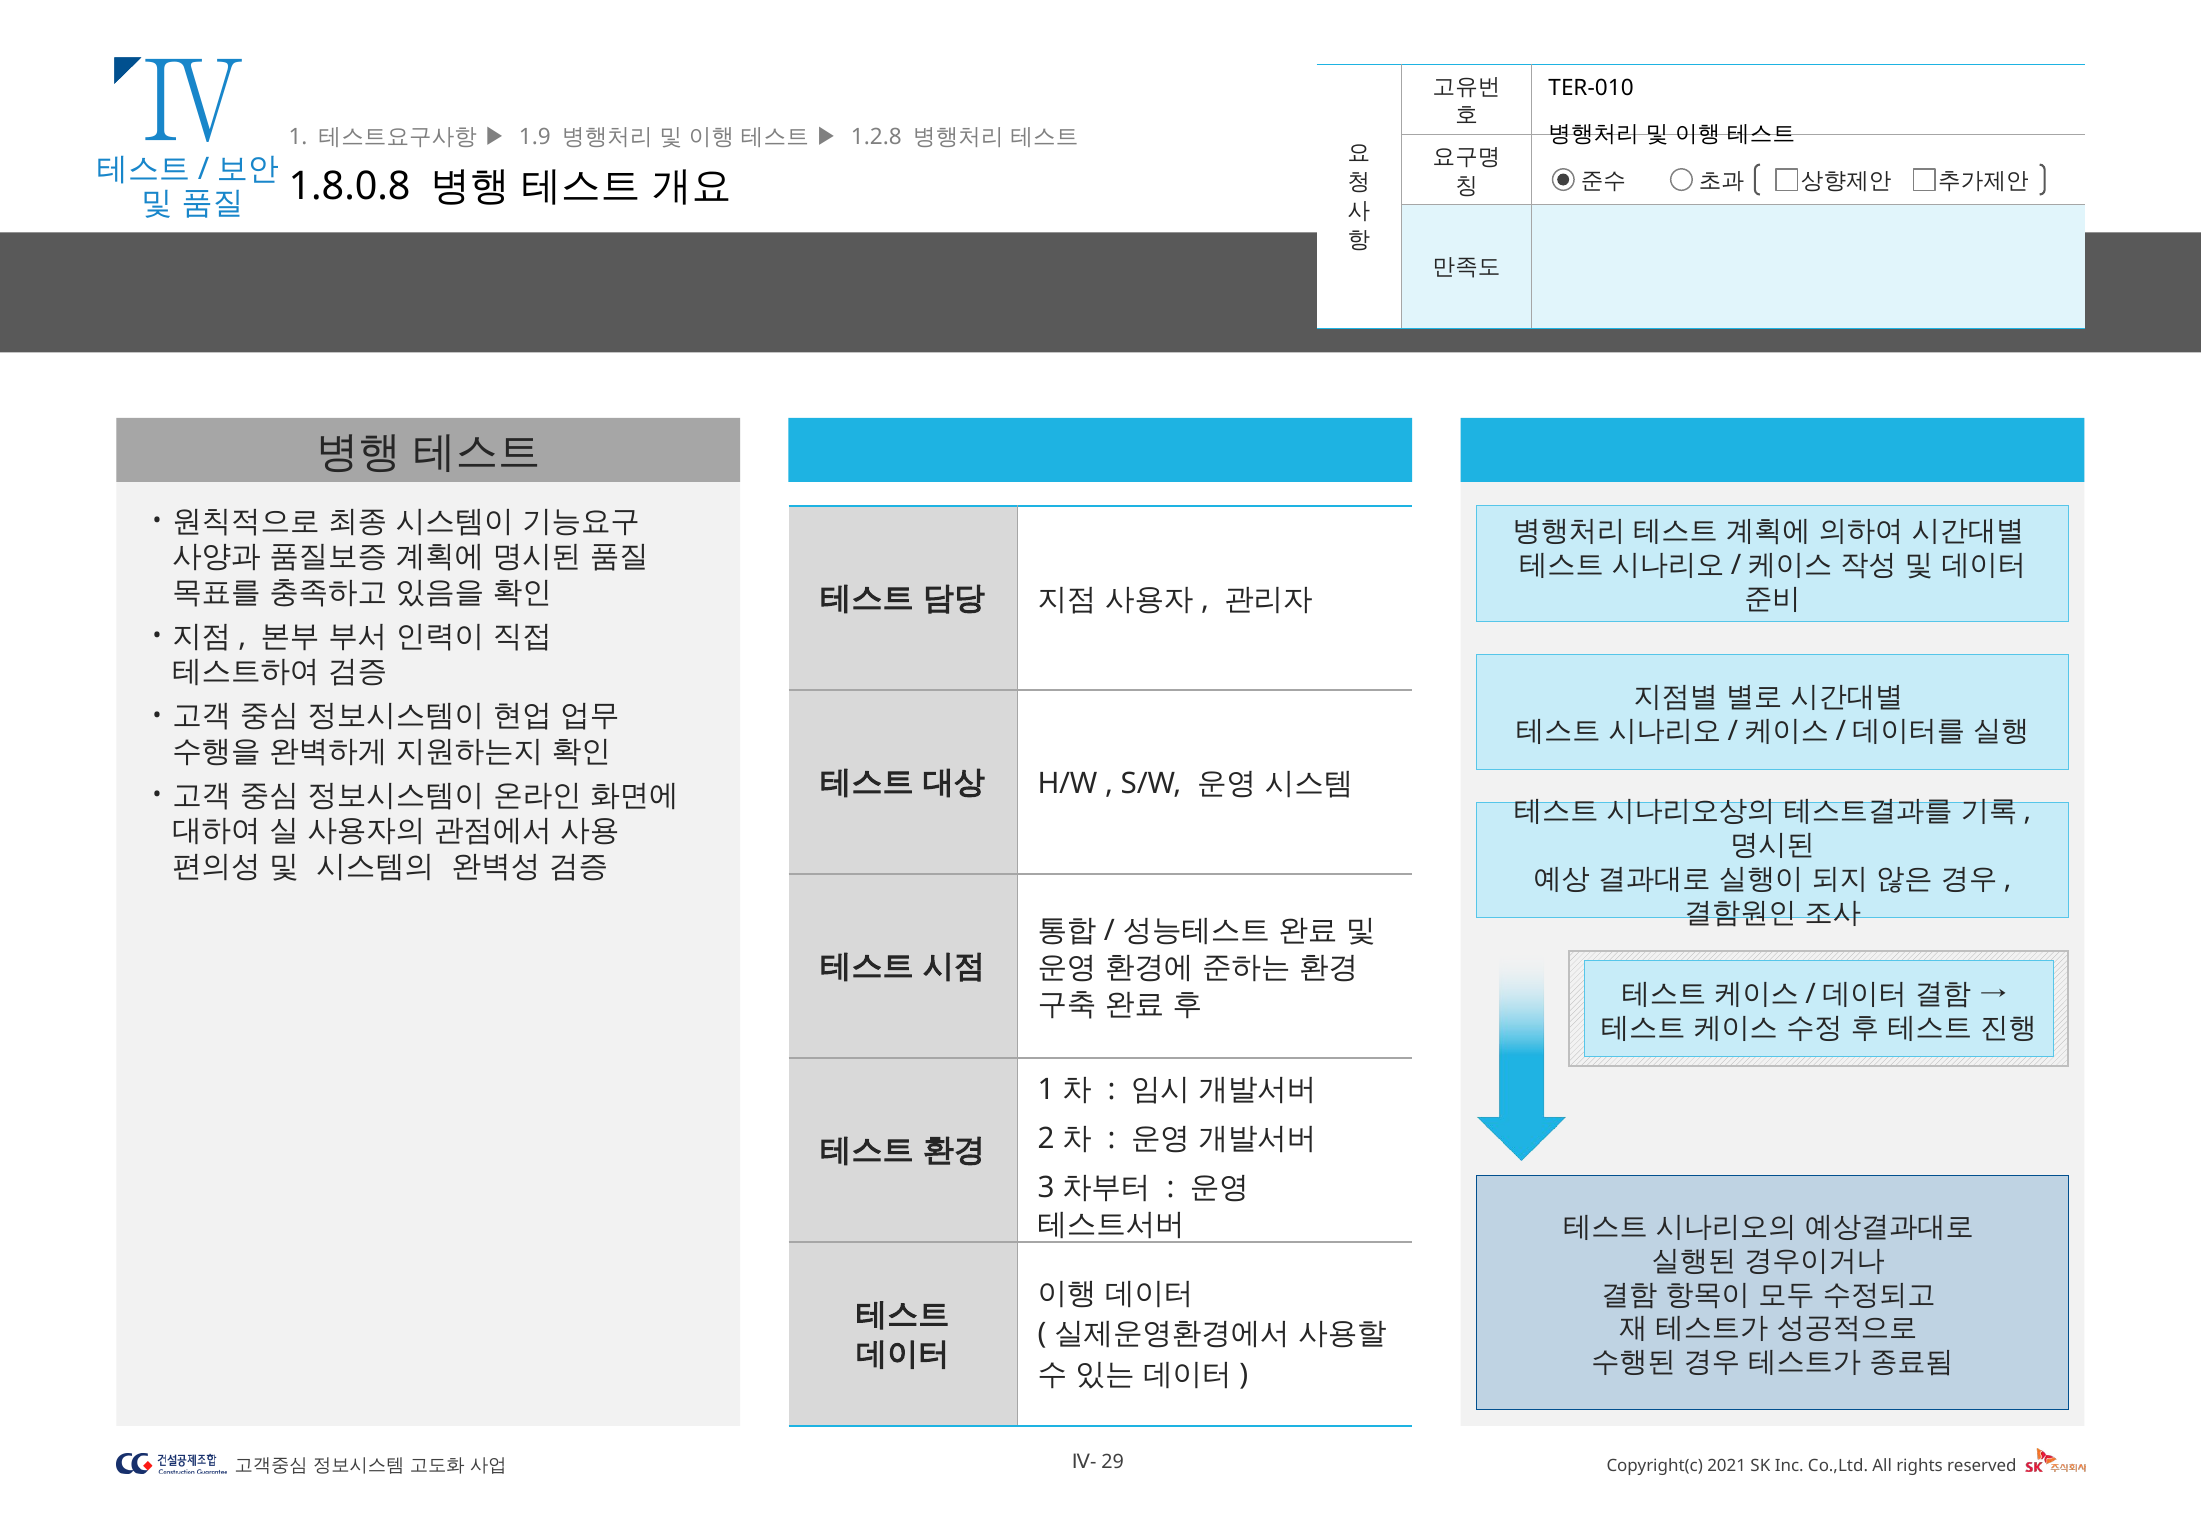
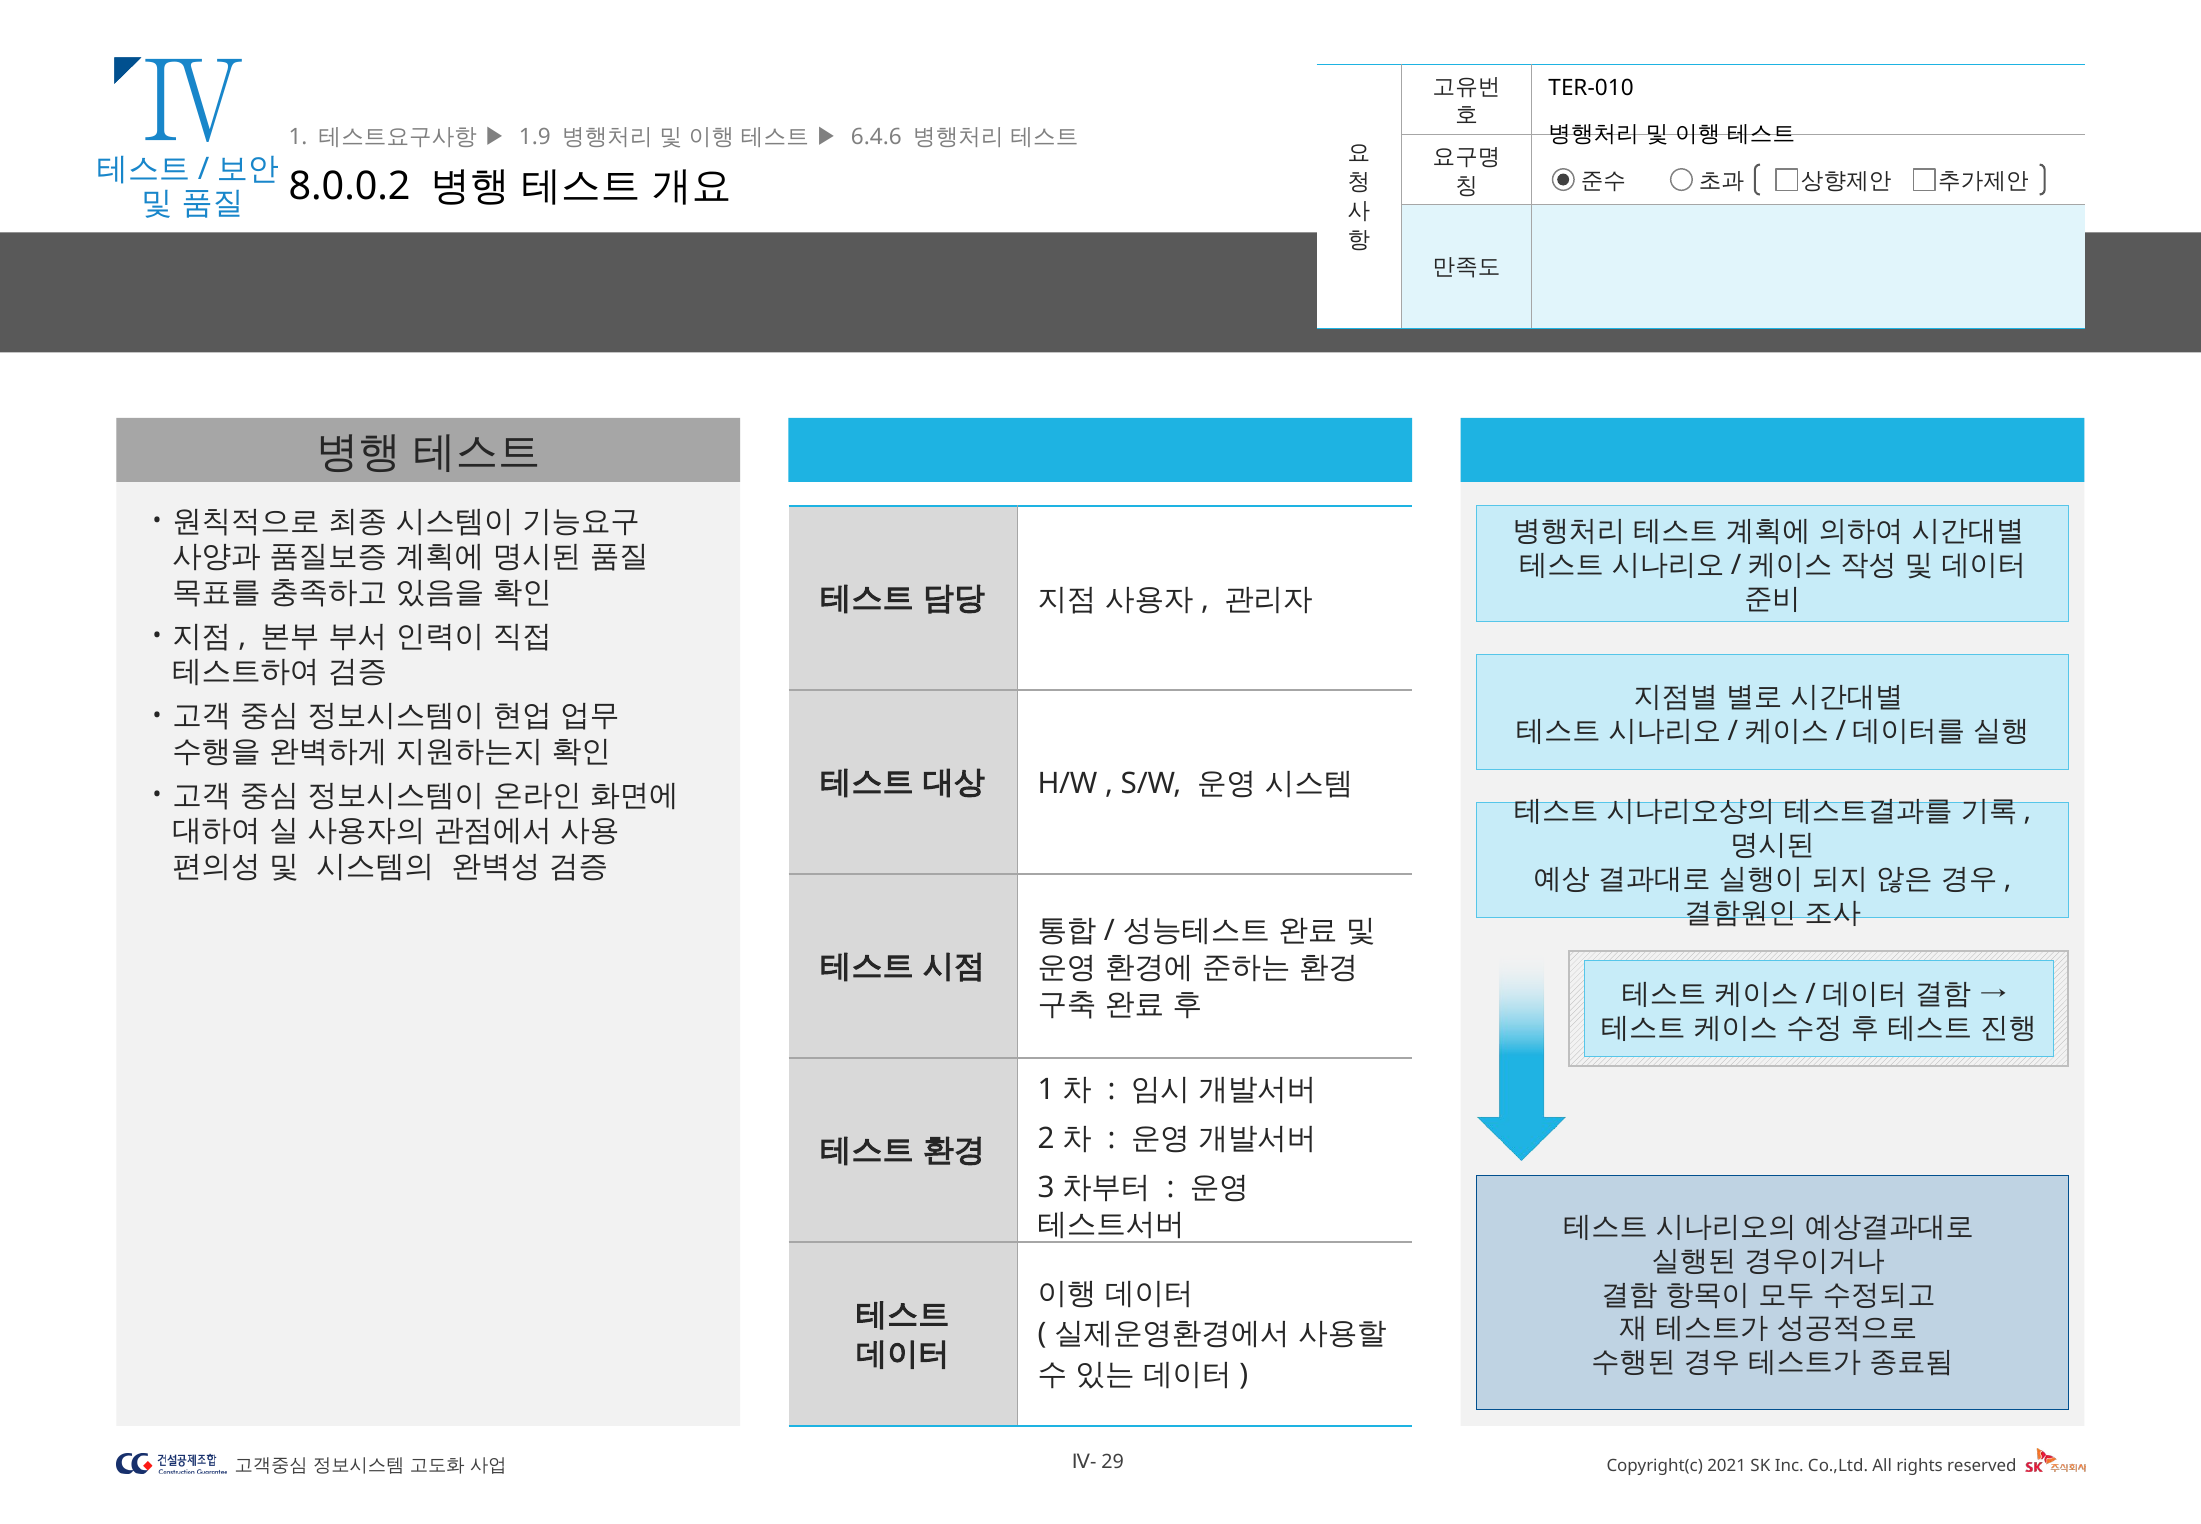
1.2.8: 1.2.8 -> 6.4.6
1.8.0.8: 1.8.0.8 -> 8.0.0.2
